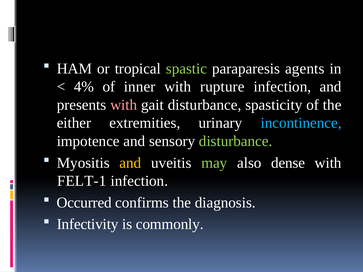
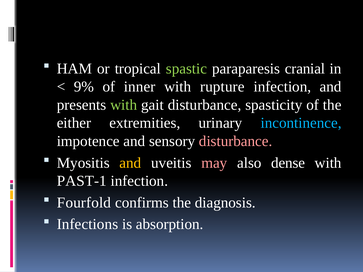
agents: agents -> cranial
4%: 4% -> 9%
with at (124, 105) colour: pink -> light green
disturbance at (236, 141) colour: light green -> pink
may colour: light green -> pink
FELT-1: FELT-1 -> PAST-1
Occurred: Occurred -> Fourfold
Infectivity: Infectivity -> Infections
commonly: commonly -> absorption
